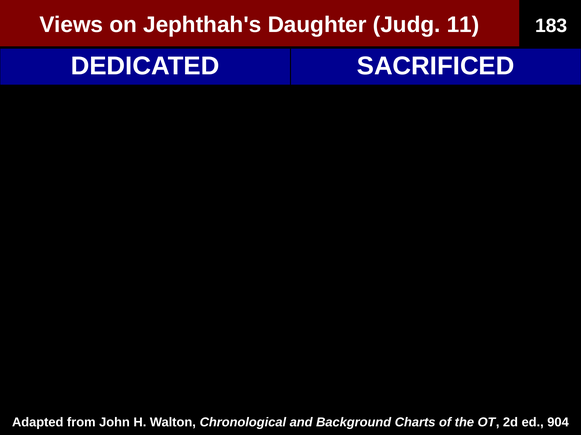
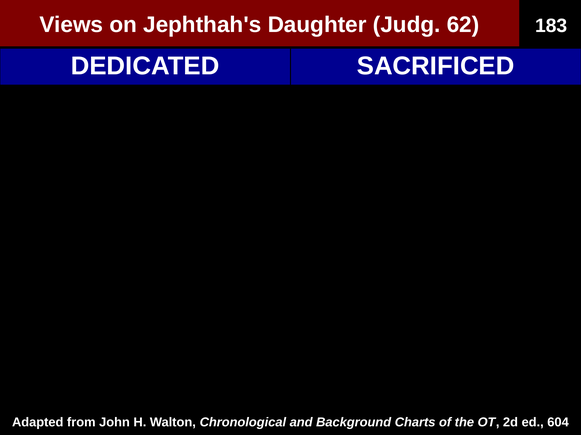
Judg 11: 11 -> 62
904: 904 -> 604
